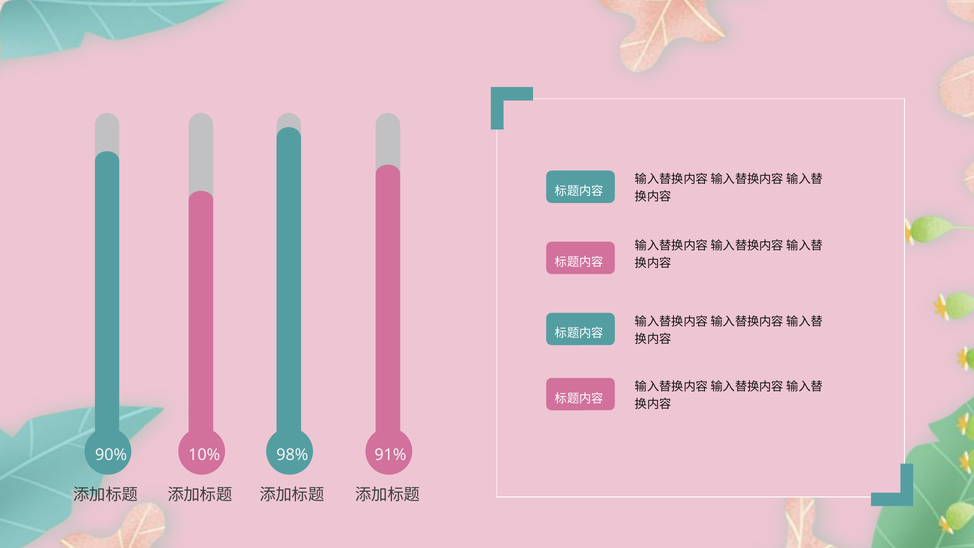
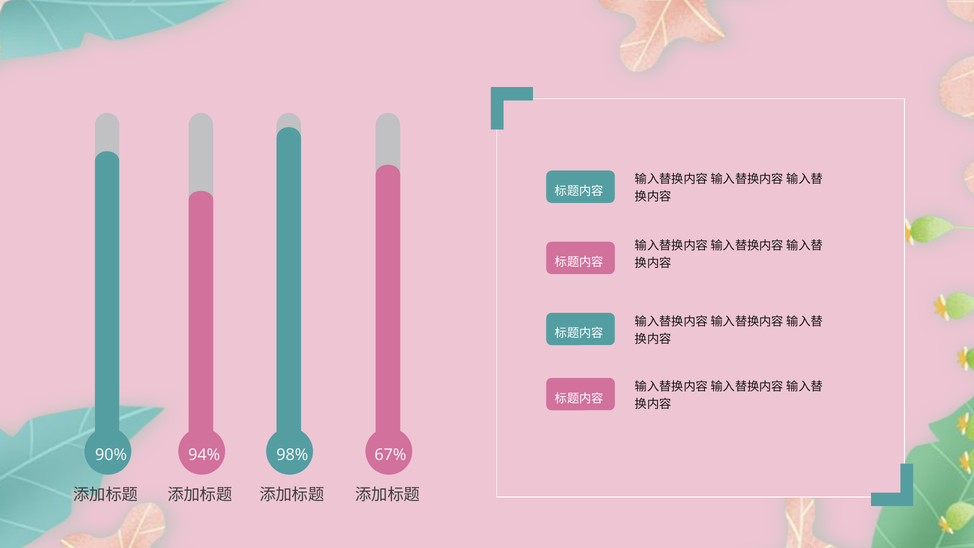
10%: 10% -> 94%
91%: 91% -> 67%
